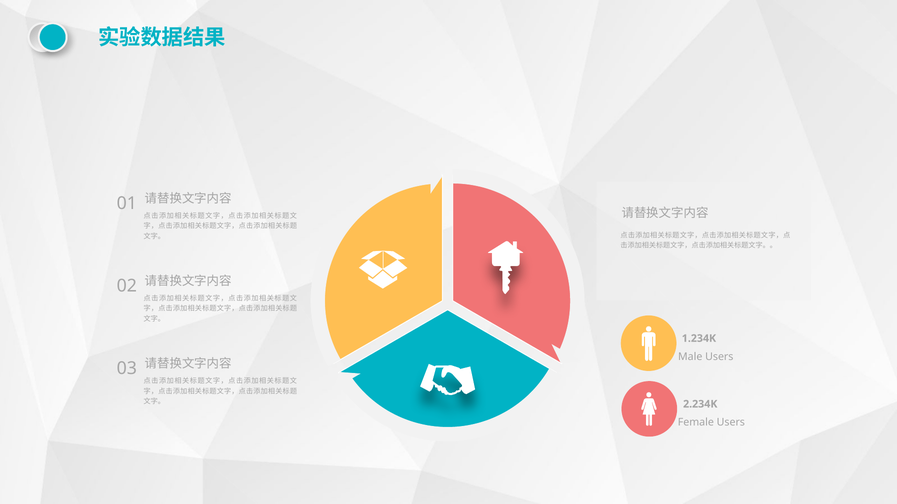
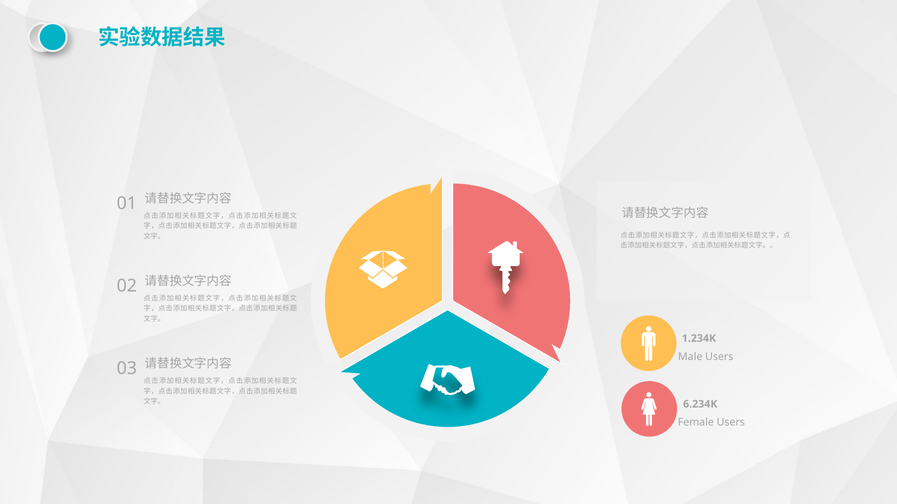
2.234K: 2.234K -> 6.234K
